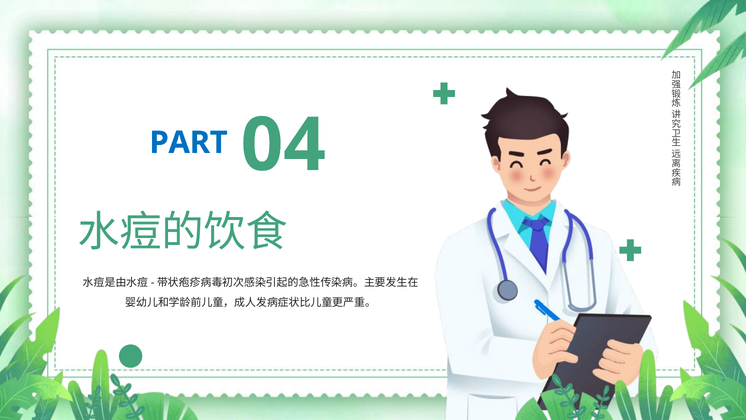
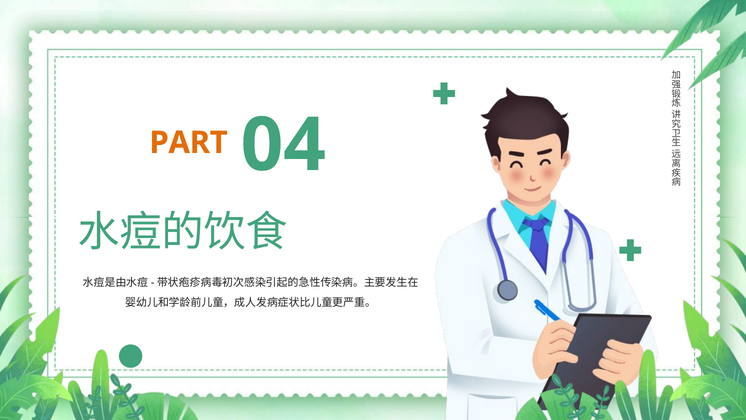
PART colour: blue -> orange
